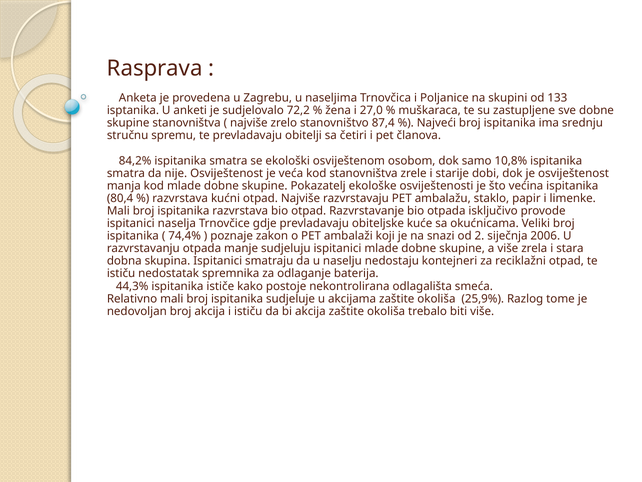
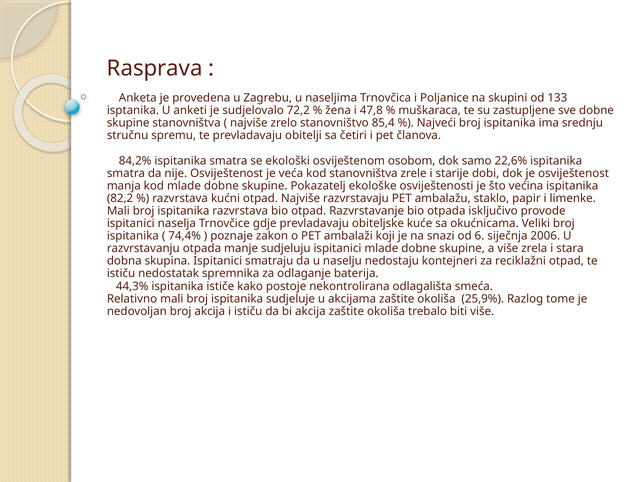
27,0: 27,0 -> 47,8
87,4: 87,4 -> 85,4
10,8%: 10,8% -> 22,6%
80,4: 80,4 -> 82,2
2: 2 -> 6
